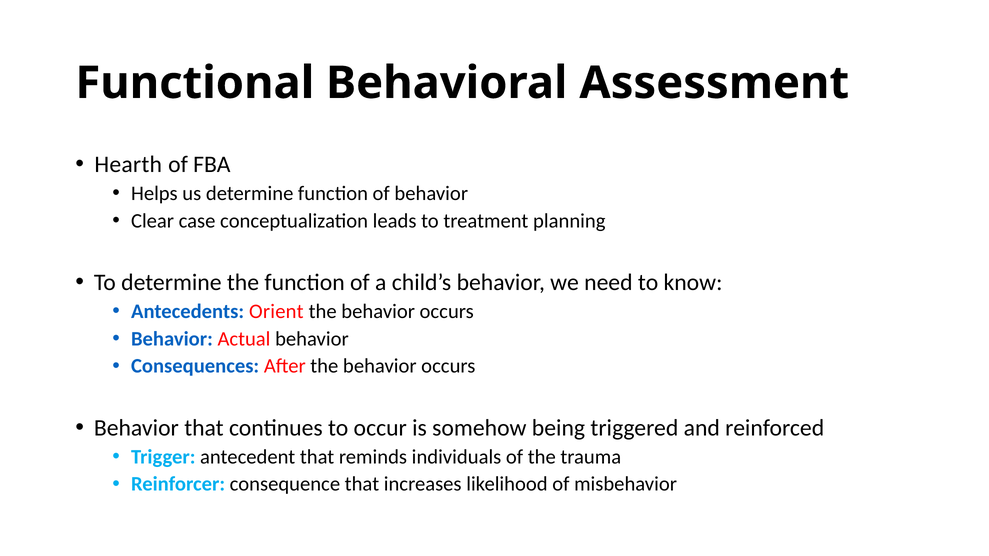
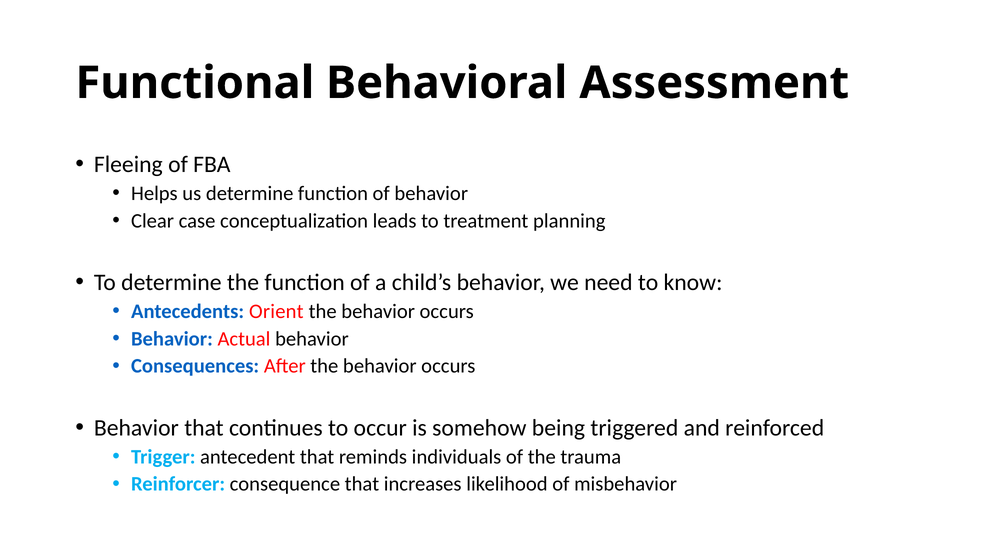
Hearth: Hearth -> Fleeing
